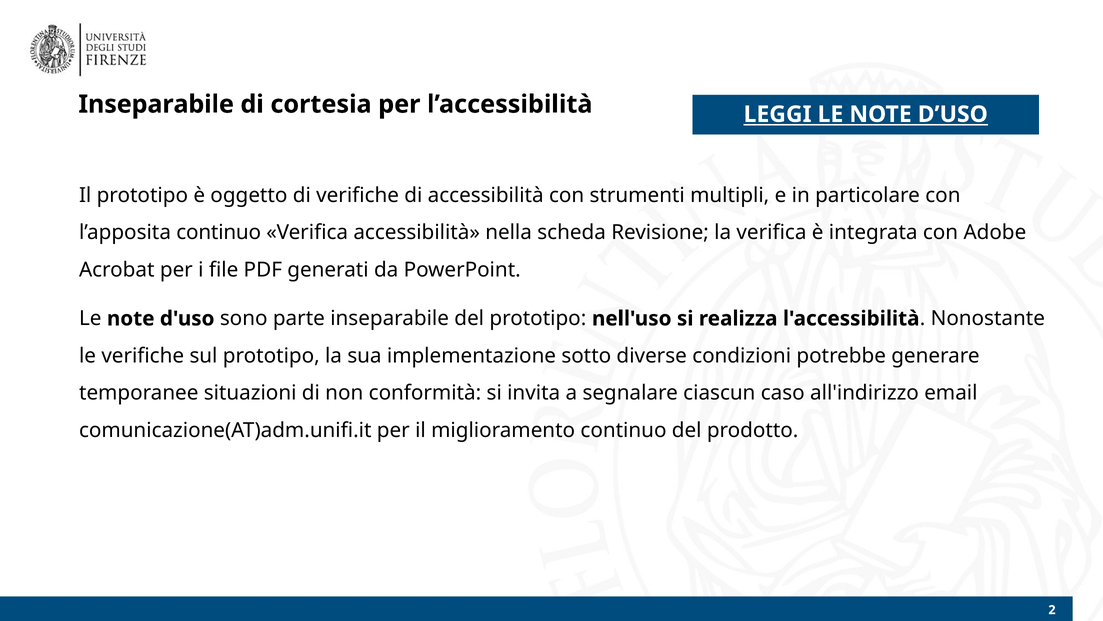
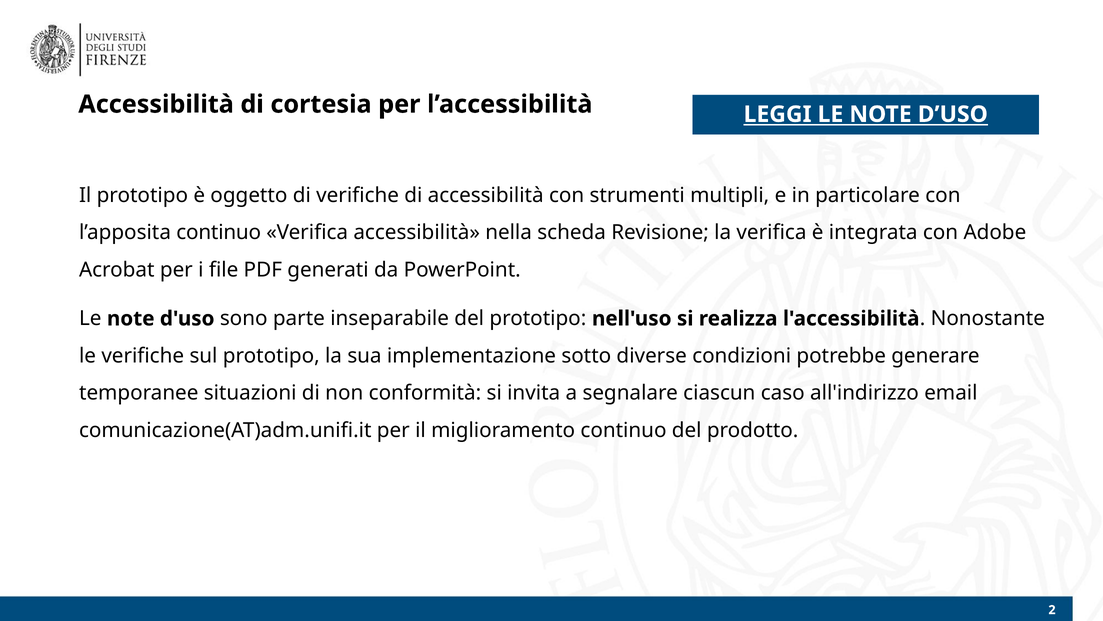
Inseparabile at (156, 104): Inseparabile -> Accessibilità
